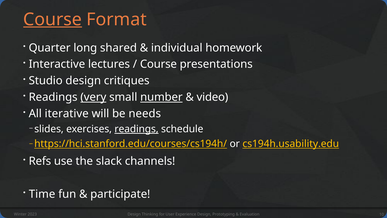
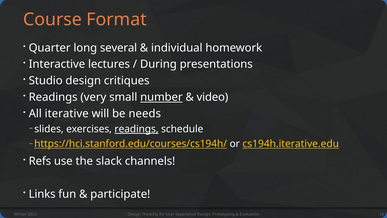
Course at (53, 19) underline: present -> none
shared: shared -> several
Course at (158, 64): Course -> During
very underline: present -> none
cs194h.usability.edu: cs194h.usability.edu -> cs194h.iterative.edu
Time: Time -> Links
